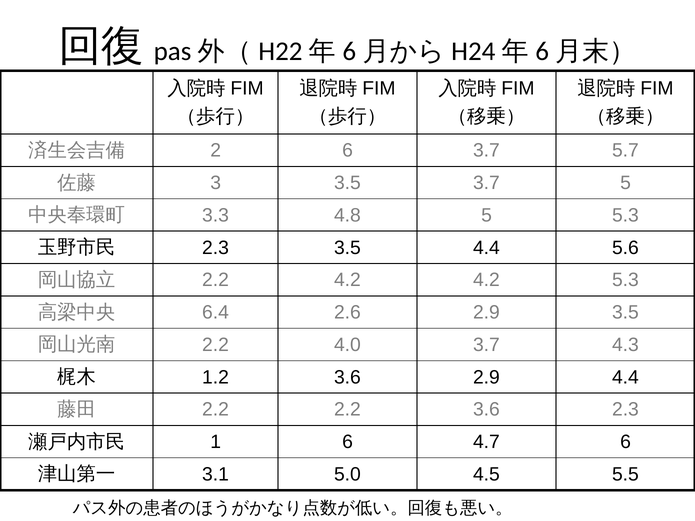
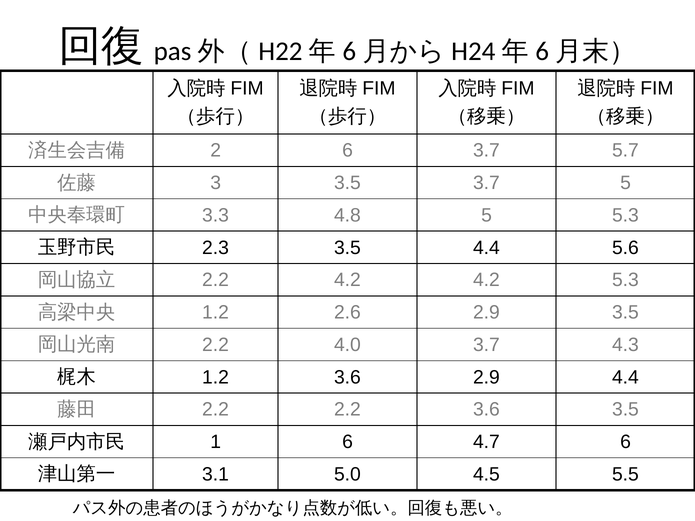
6.4 at (216, 313): 6.4 -> 1.2
3.6 2.3: 2.3 -> 3.5
